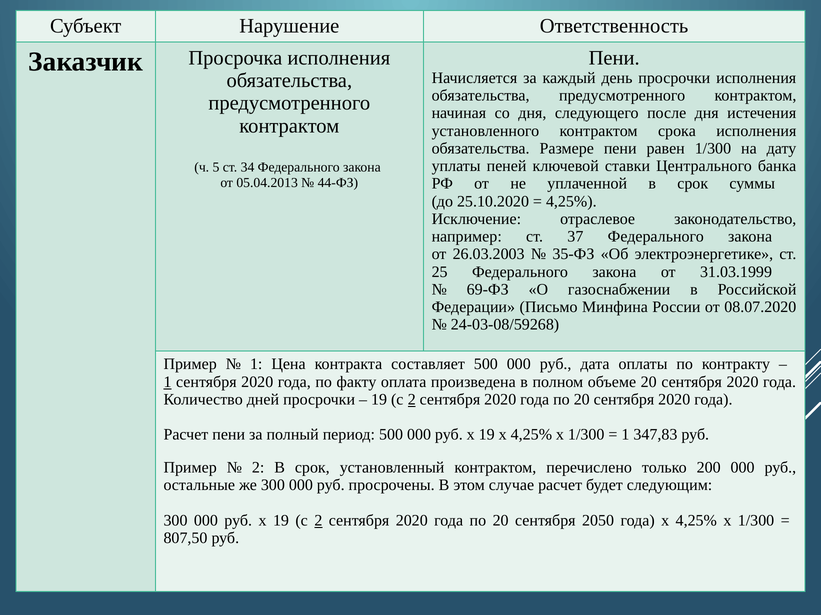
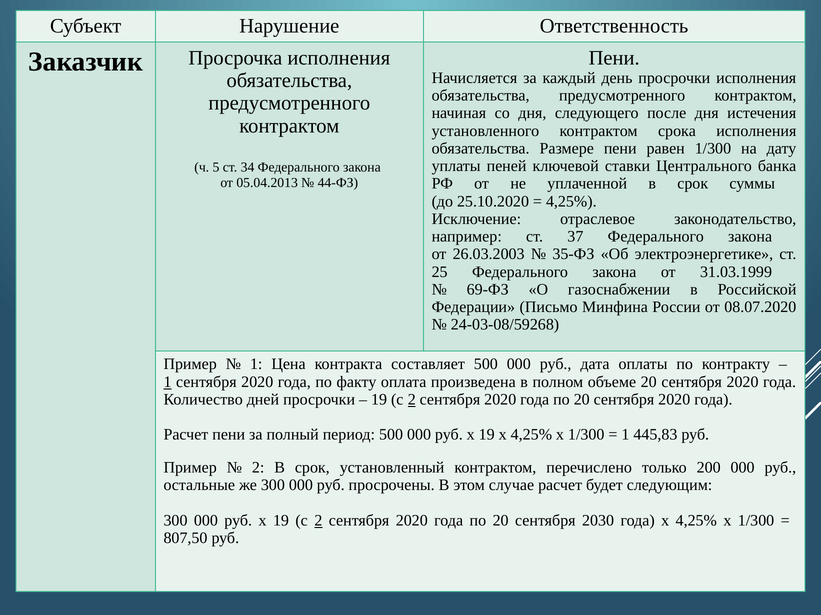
347,83: 347,83 -> 445,83
2050: 2050 -> 2030
